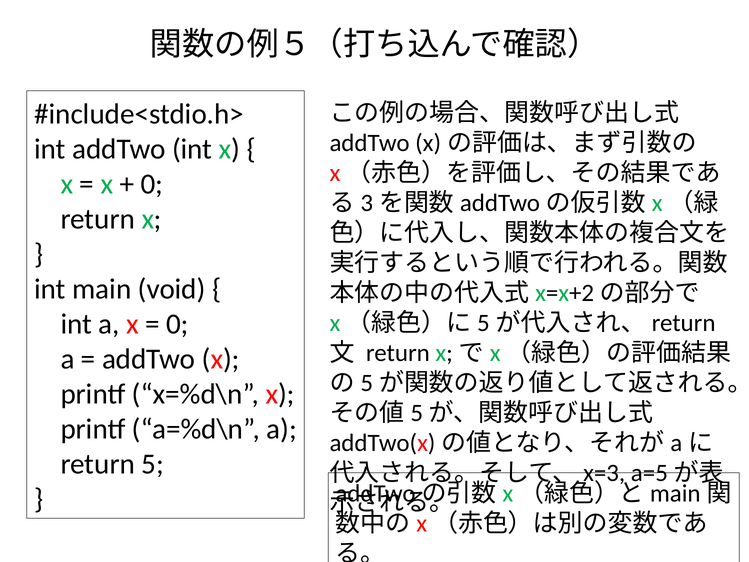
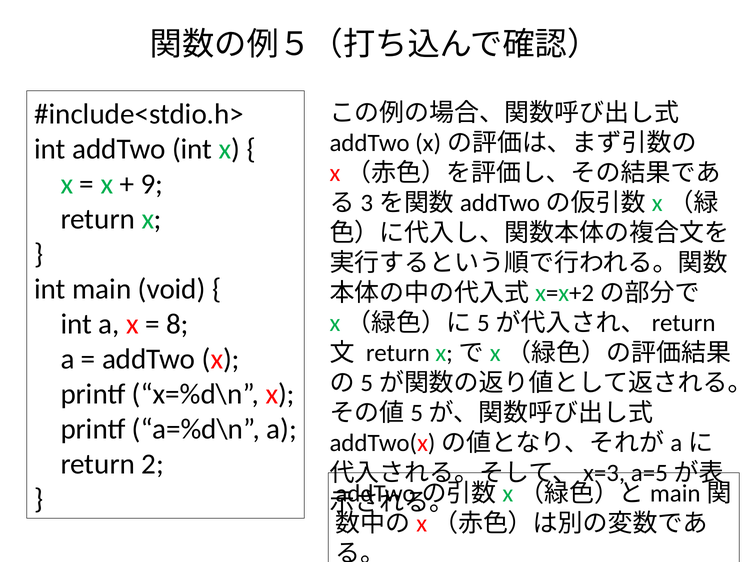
0 at (152, 184): 0 -> 9
0 at (177, 324): 0 -> 8
5: 5 -> 2
